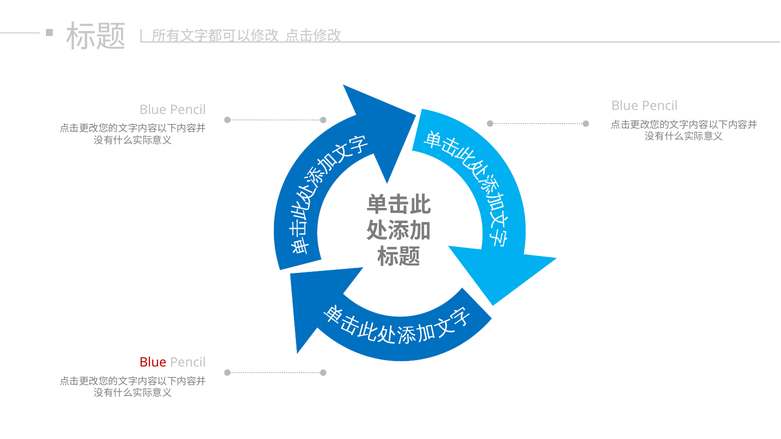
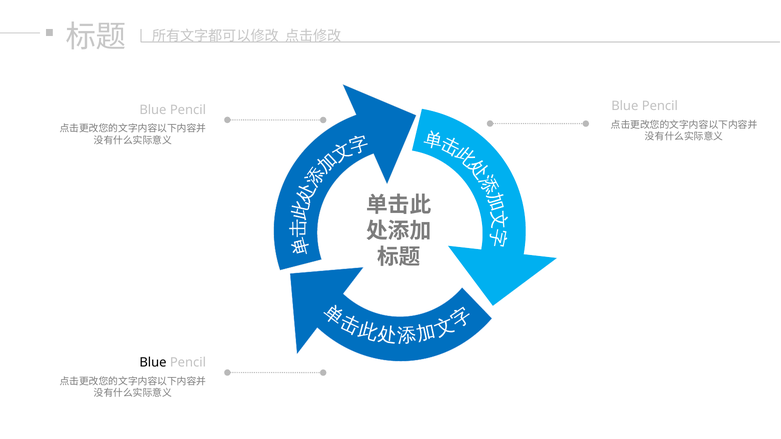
Blue at (153, 363) colour: red -> black
